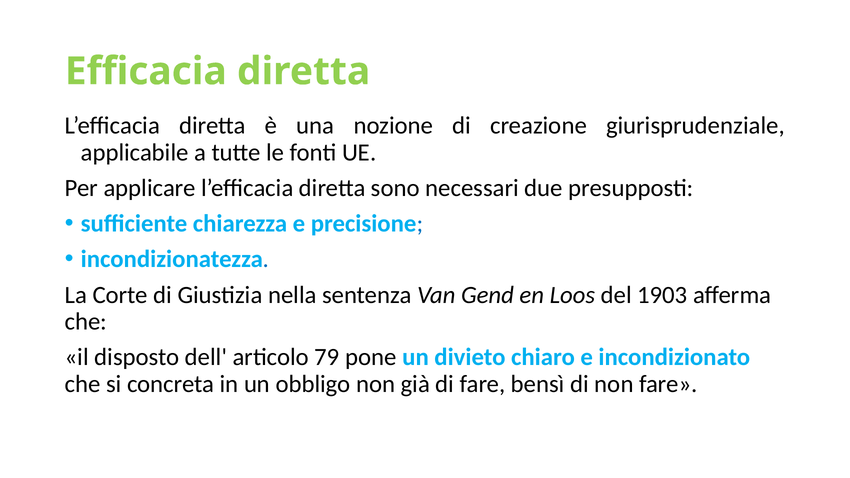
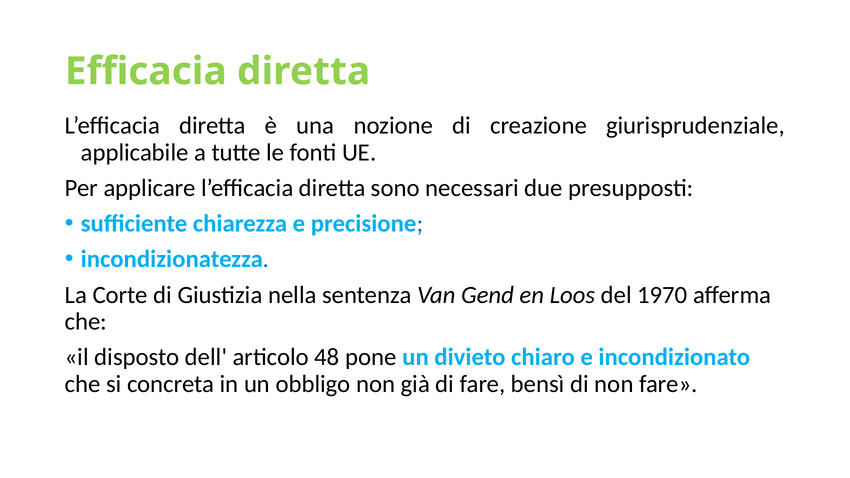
1903: 1903 -> 1970
79: 79 -> 48
